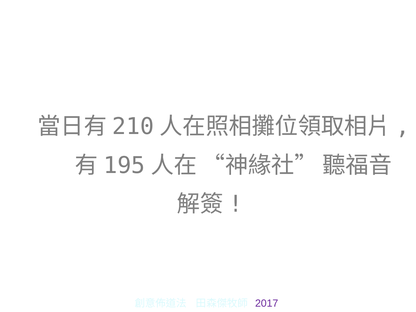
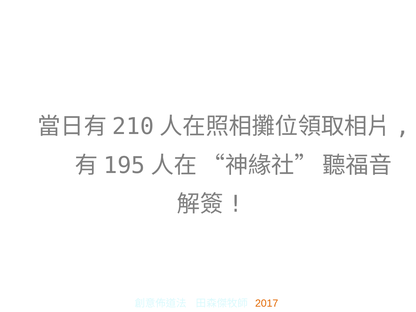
2017 colour: purple -> orange
